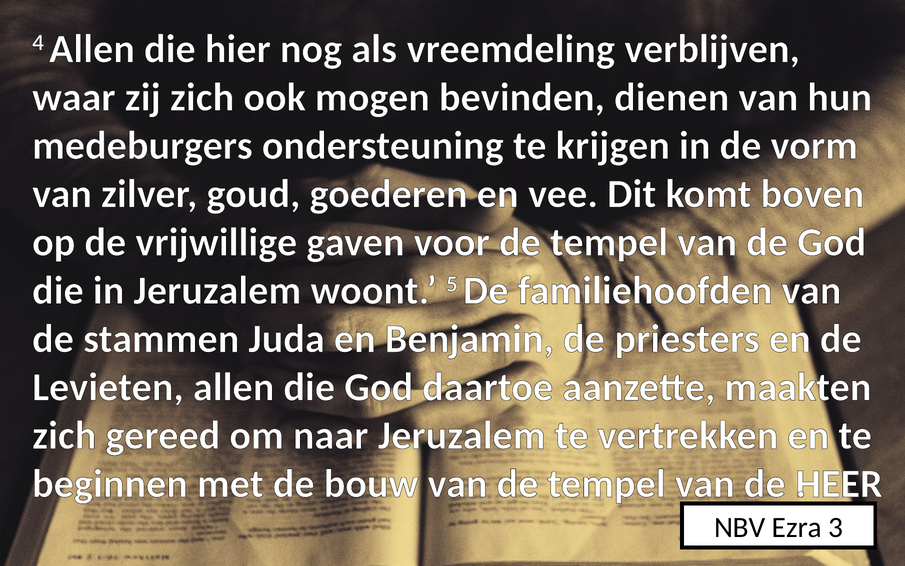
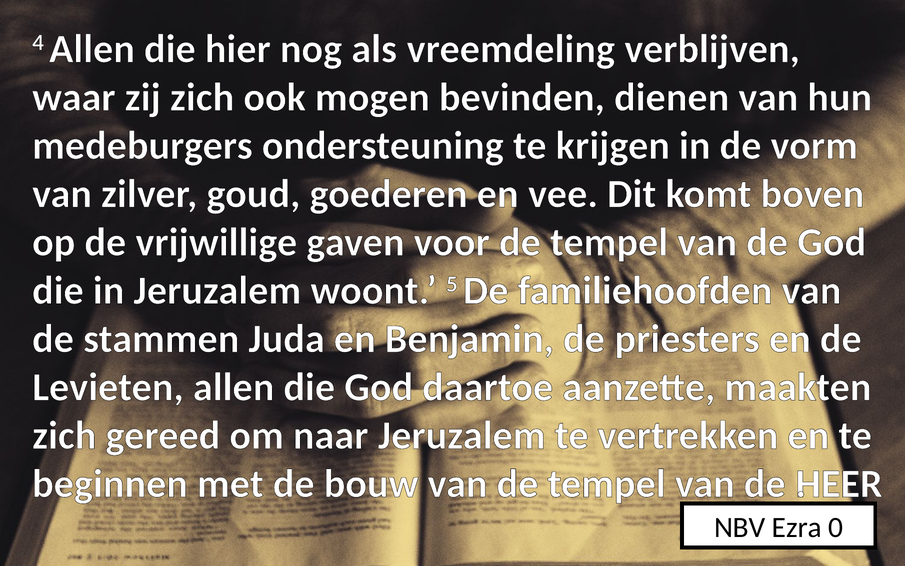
3: 3 -> 0
